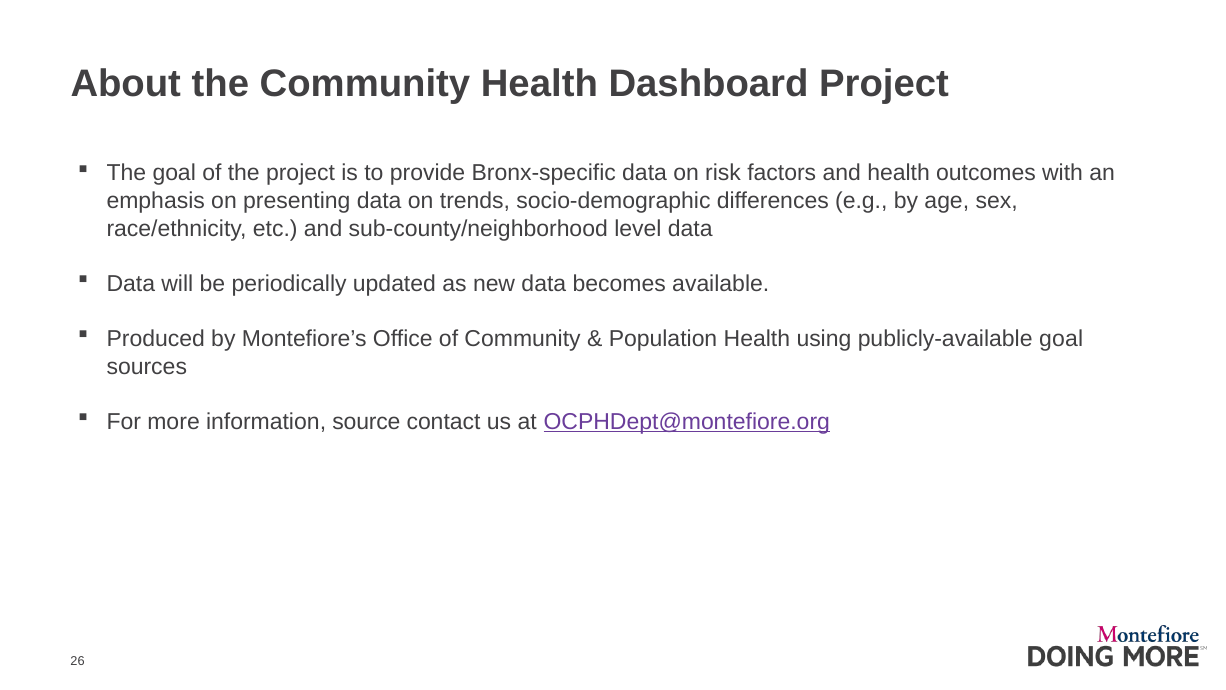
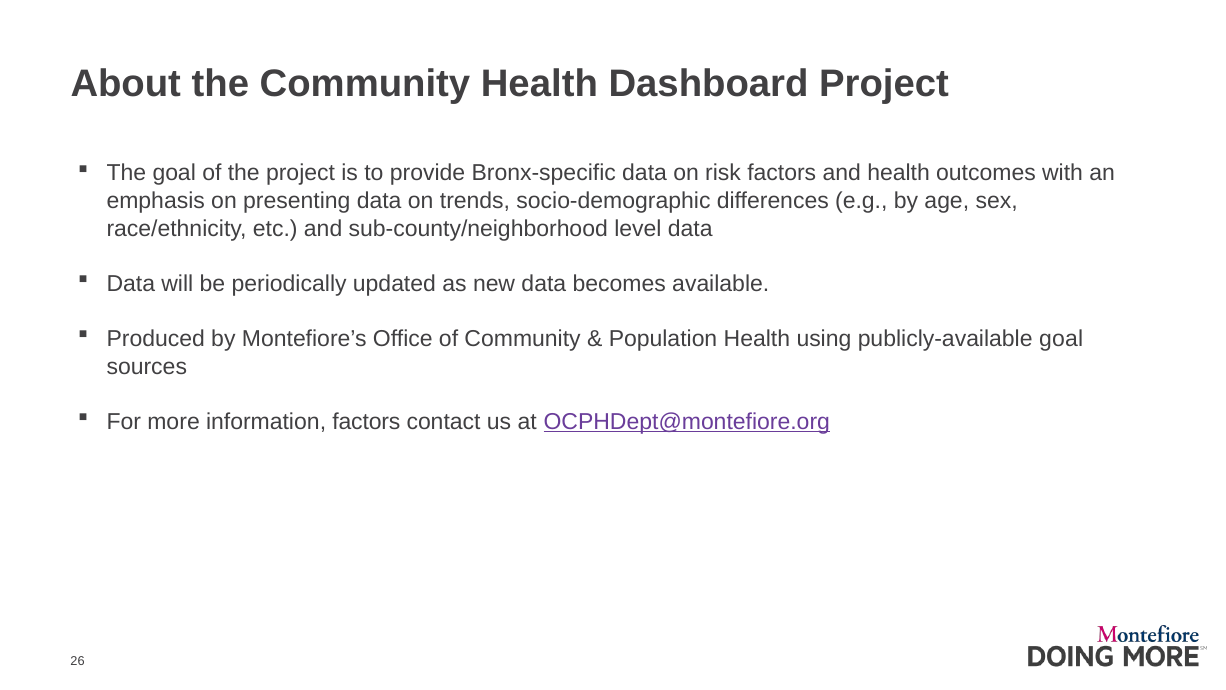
information source: source -> factors
